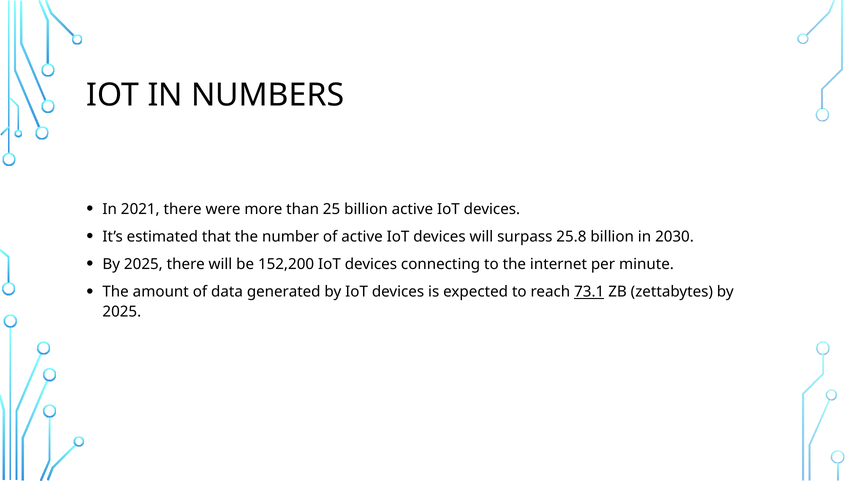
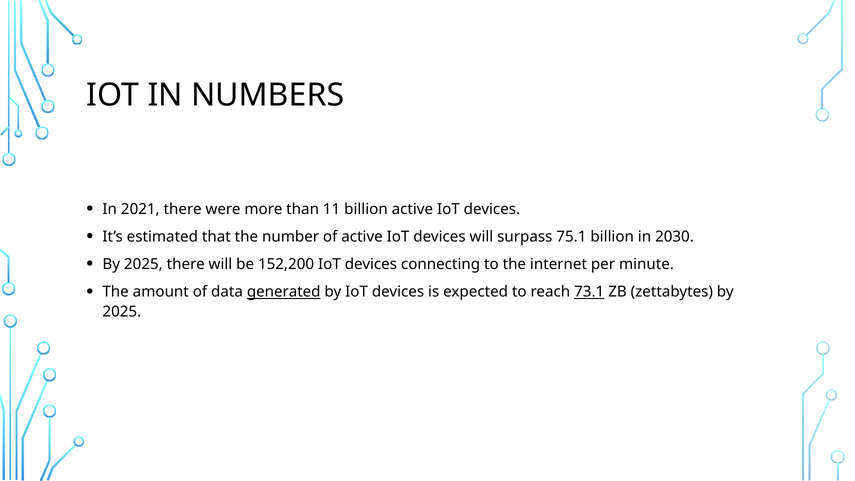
25: 25 -> 11
25.8: 25.8 -> 75.1
generated underline: none -> present
